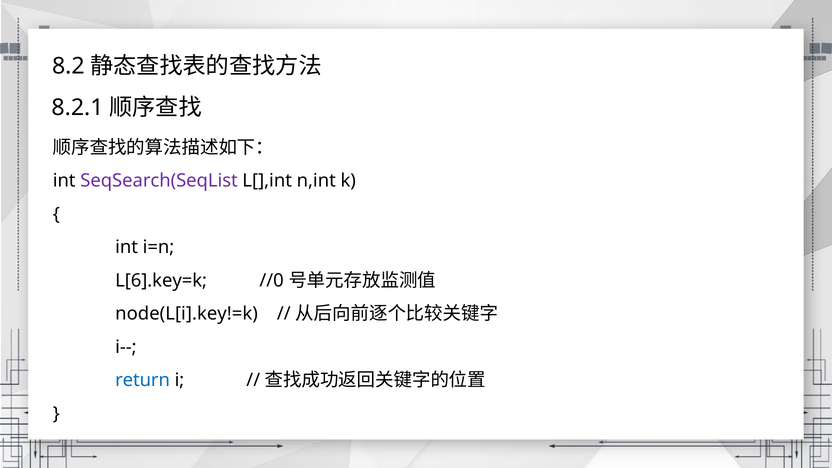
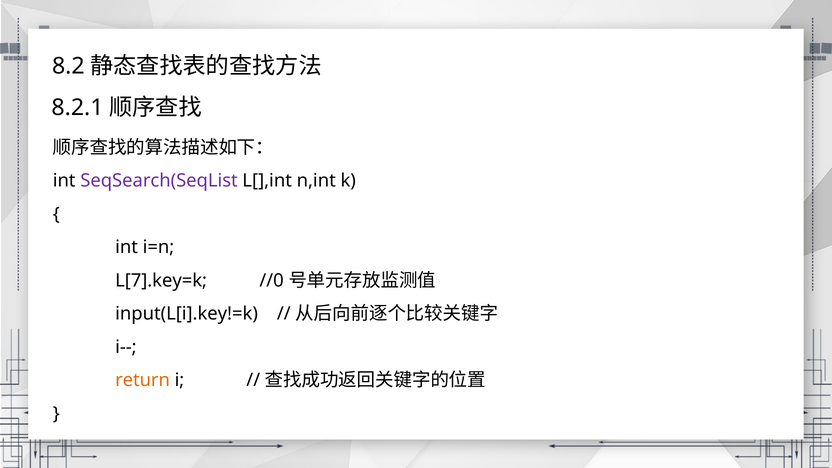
L[6].key=k: L[6].key=k -> L[7].key=k
node(L[i].key!=k: node(L[i].key!=k -> input(L[i].key!=k
return colour: blue -> orange
